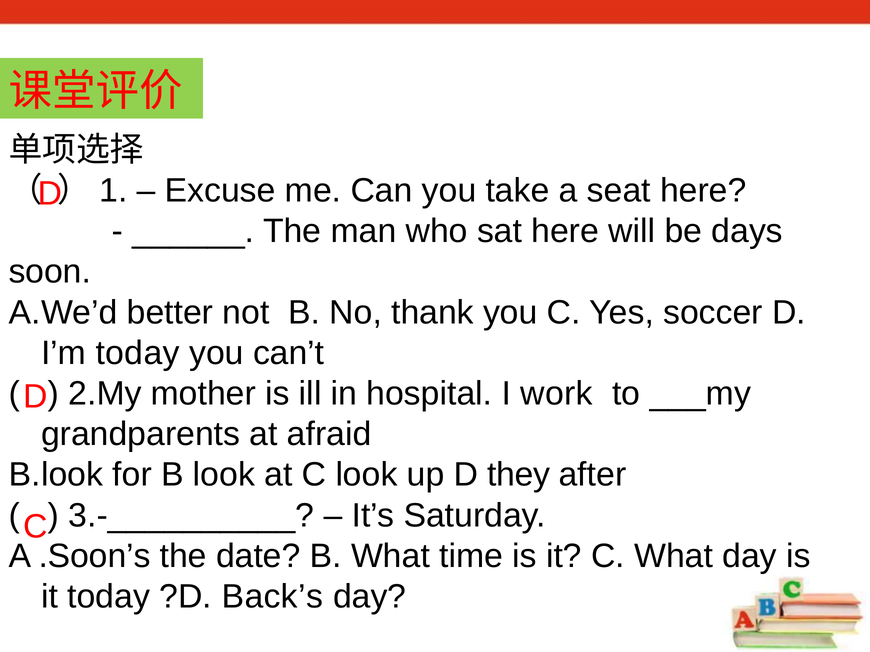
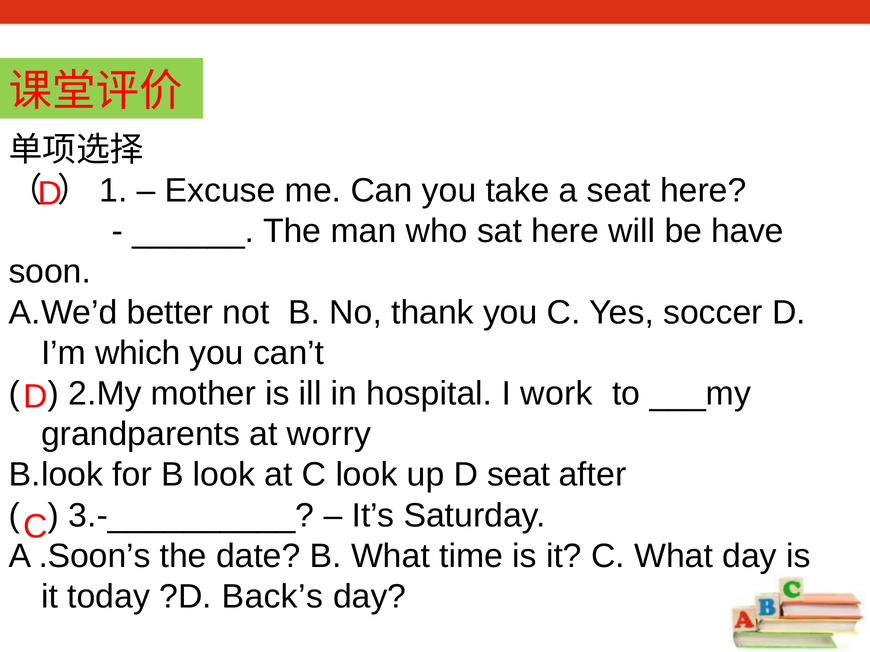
days: days -> have
I’m today: today -> which
afraid: afraid -> worry
D they: they -> seat
